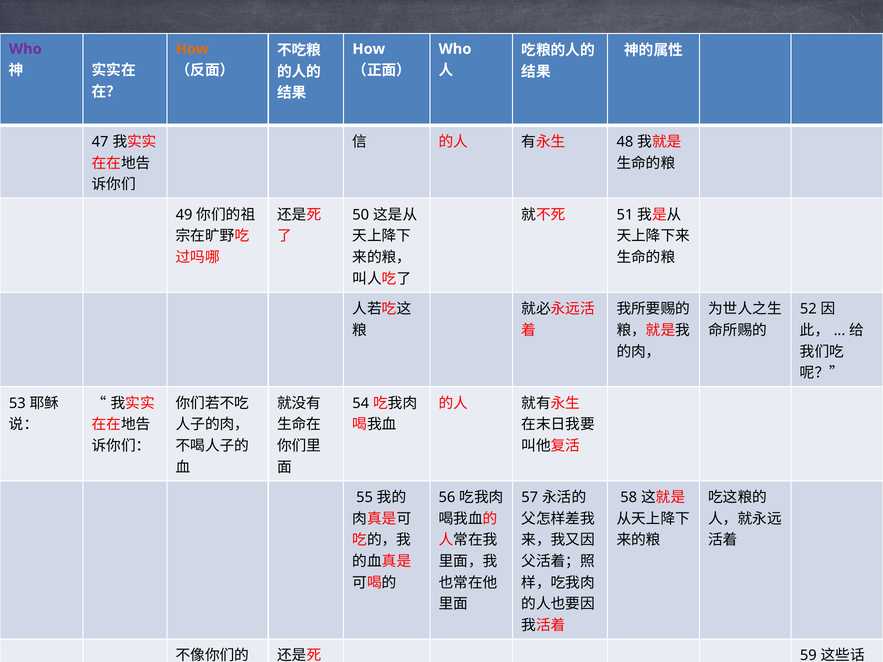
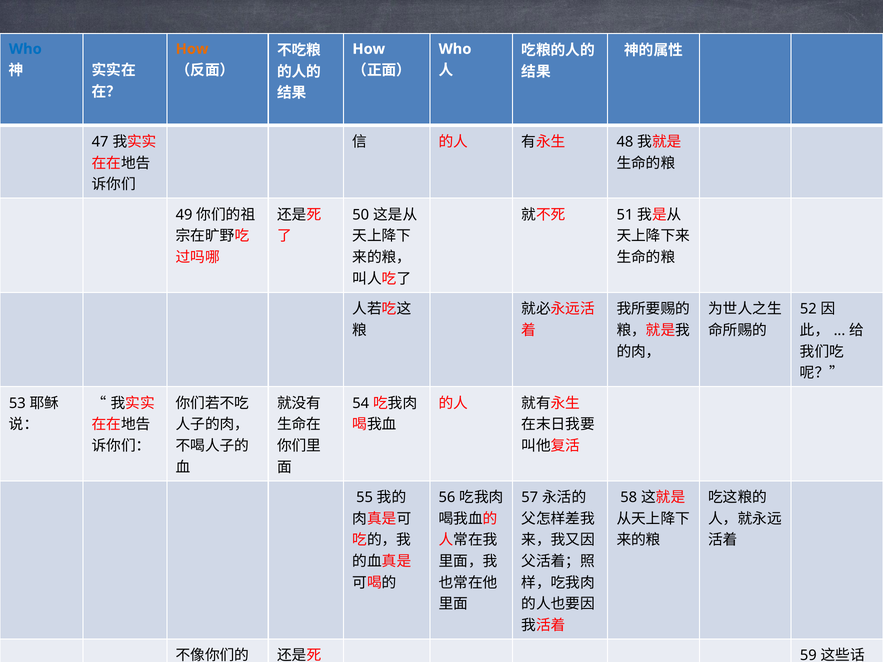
Who at (25, 49) colour: purple -> blue
